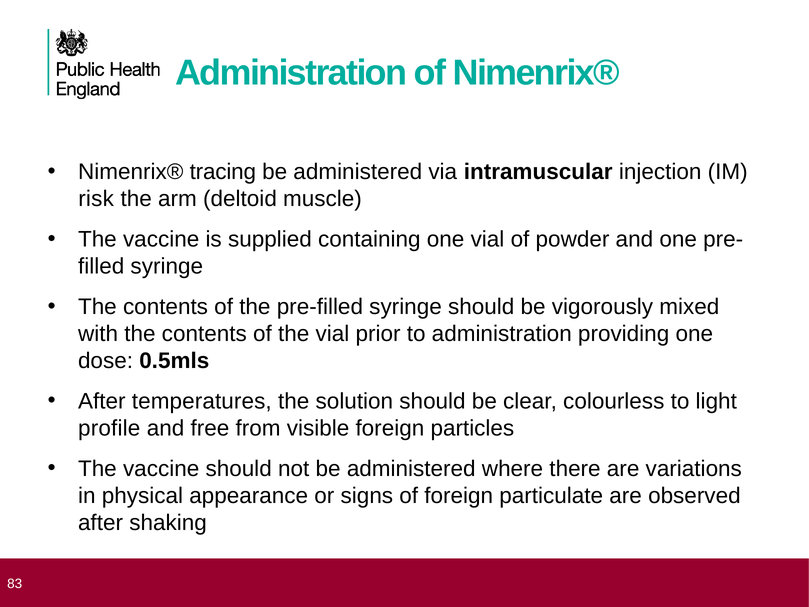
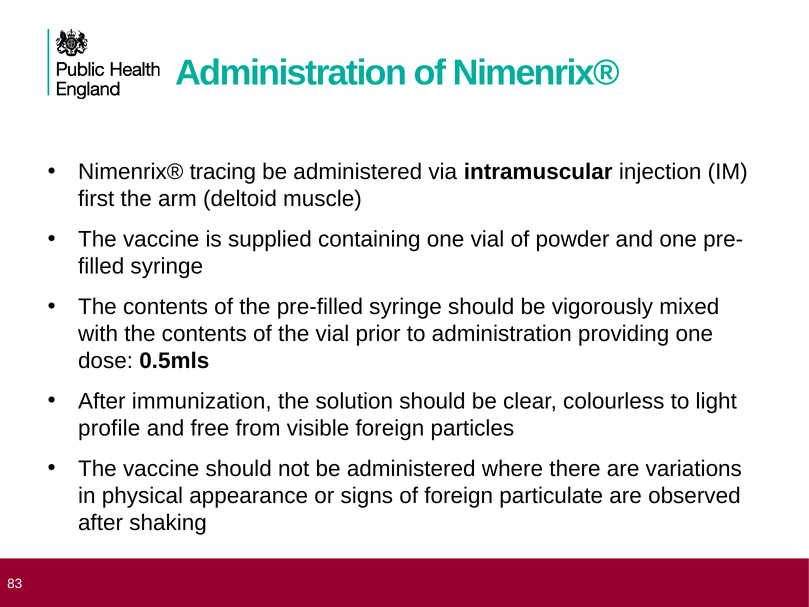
risk: risk -> first
temperatures: temperatures -> immunization
